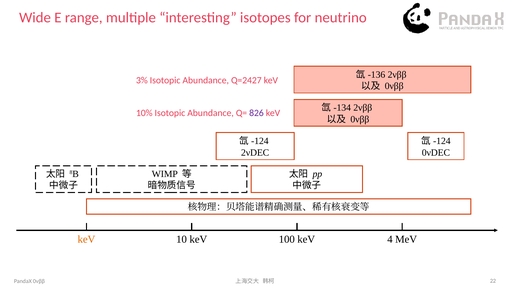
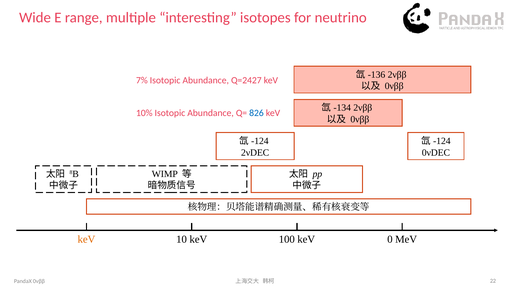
3%: 3% -> 7%
826 colour: purple -> blue
4: 4 -> 0
